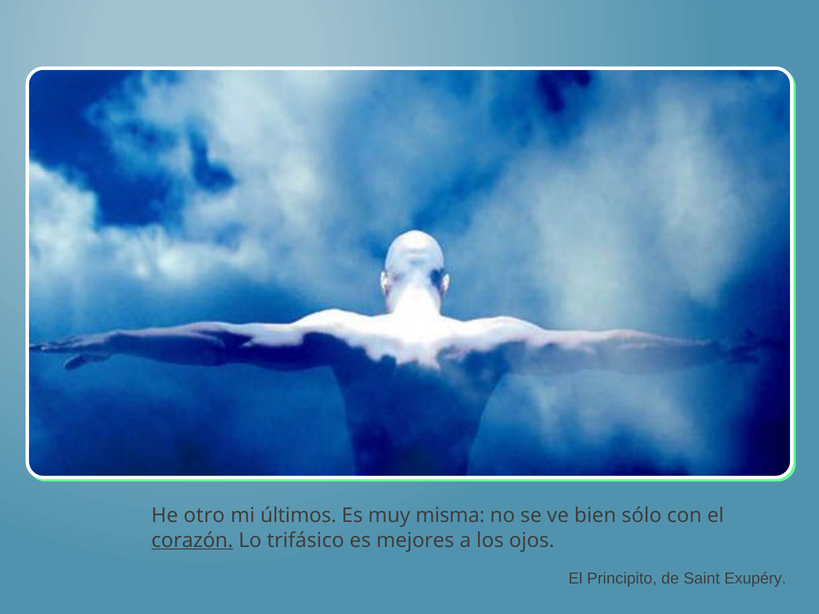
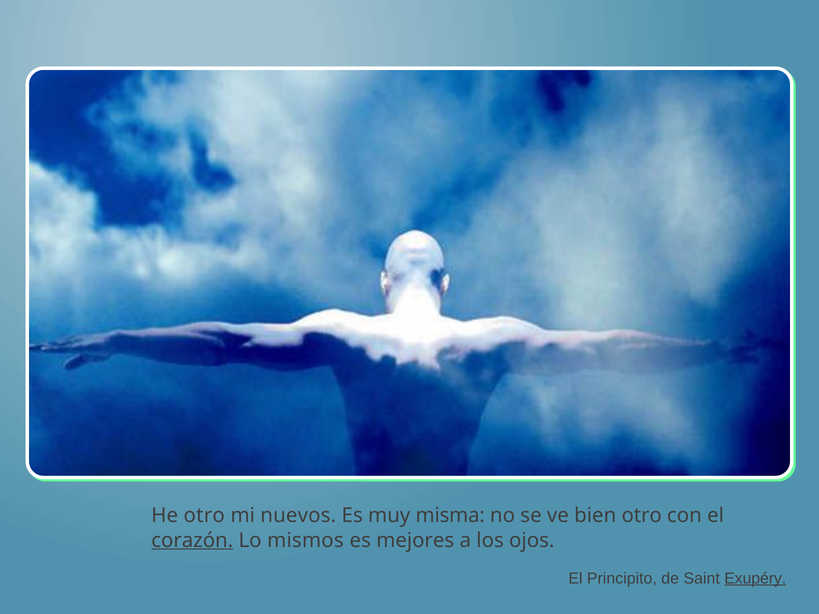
últimos: últimos -> nuevos
bien sólo: sólo -> otro
trifásico: trifásico -> mismos
Exupéry underline: none -> present
